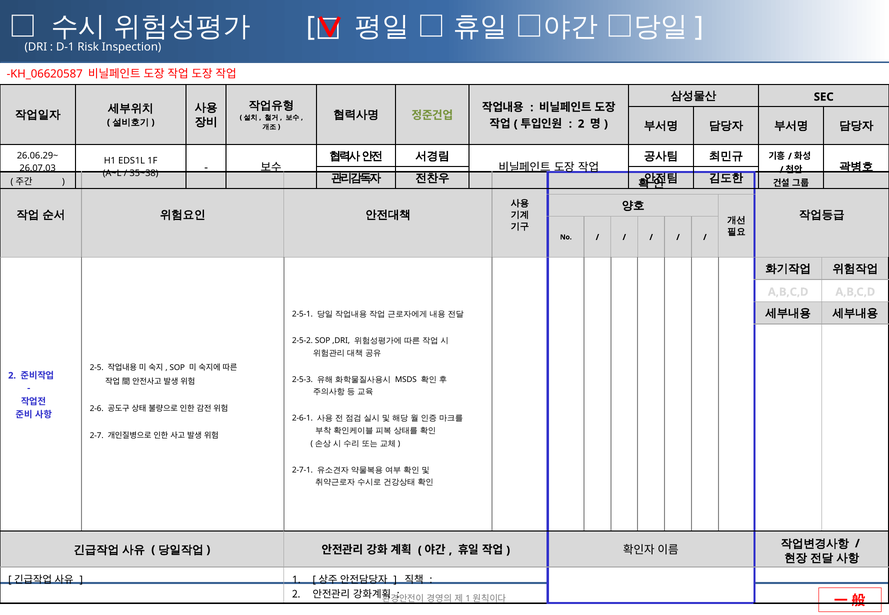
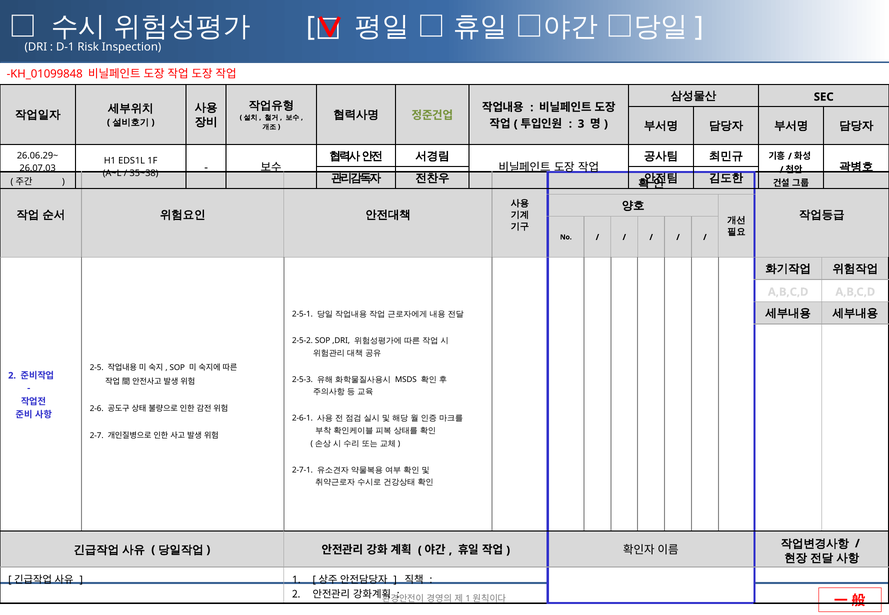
KH_06620587: KH_06620587 -> KH_01099848
2 at (581, 124): 2 -> 3
